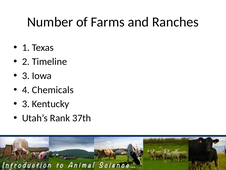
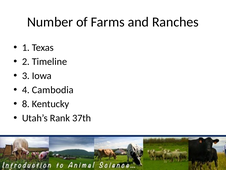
Chemicals: Chemicals -> Cambodia
3 at (26, 104): 3 -> 8
